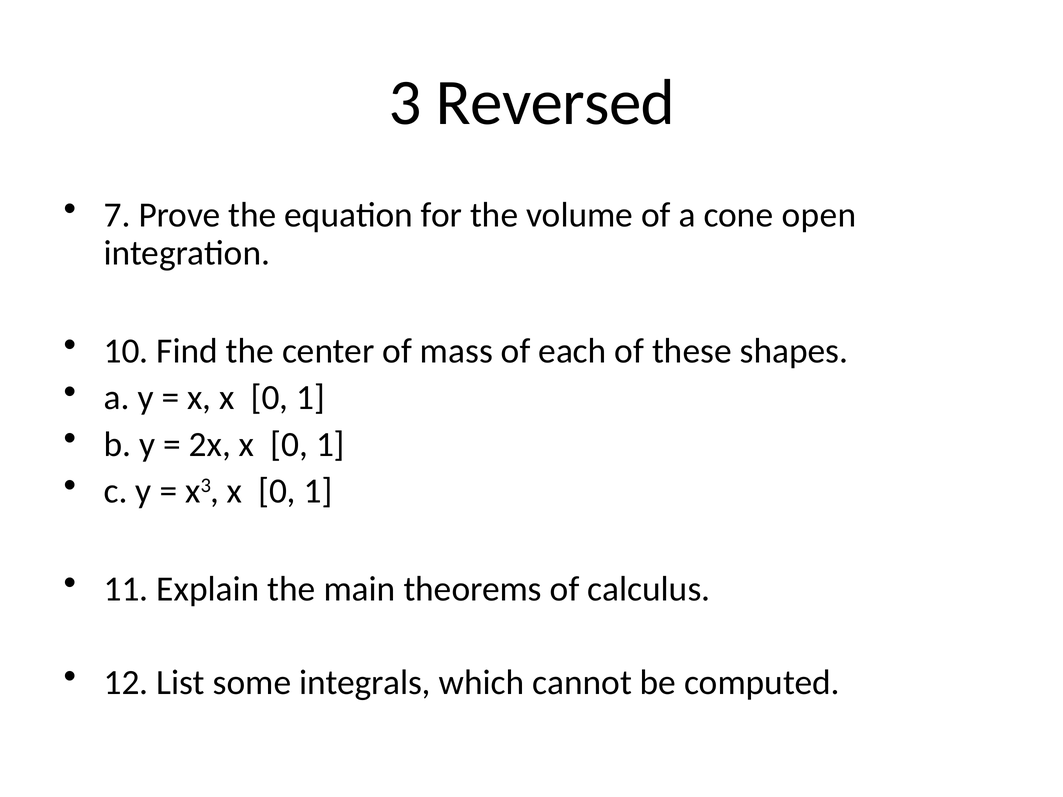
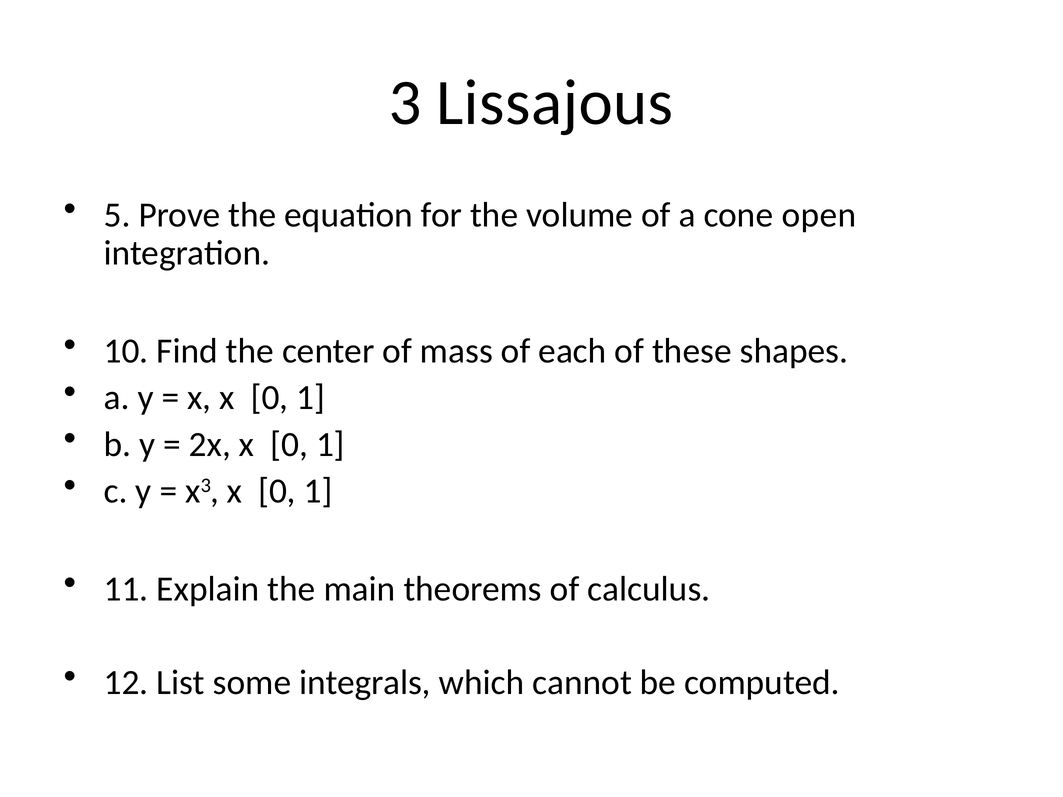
Reversed: Reversed -> Lissajous
7: 7 -> 5
